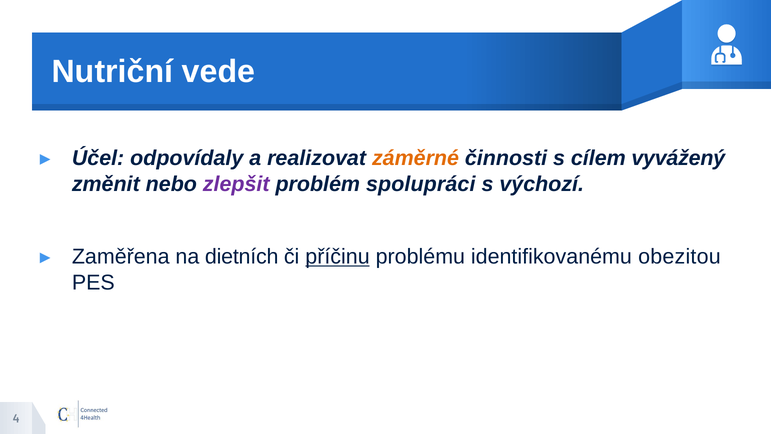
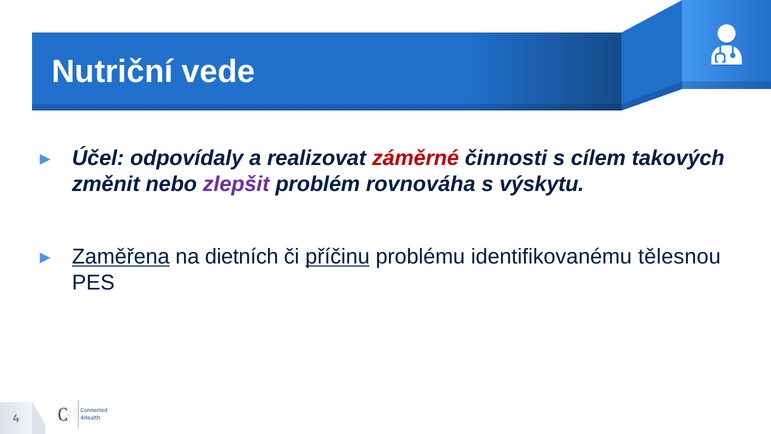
záměrné colour: orange -> red
vyvážený: vyvážený -> takových
spolupráci: spolupráci -> rovnováha
výchozí: výchozí -> výskytu
Zaměřena underline: none -> present
obezitou: obezitou -> tělesnou
